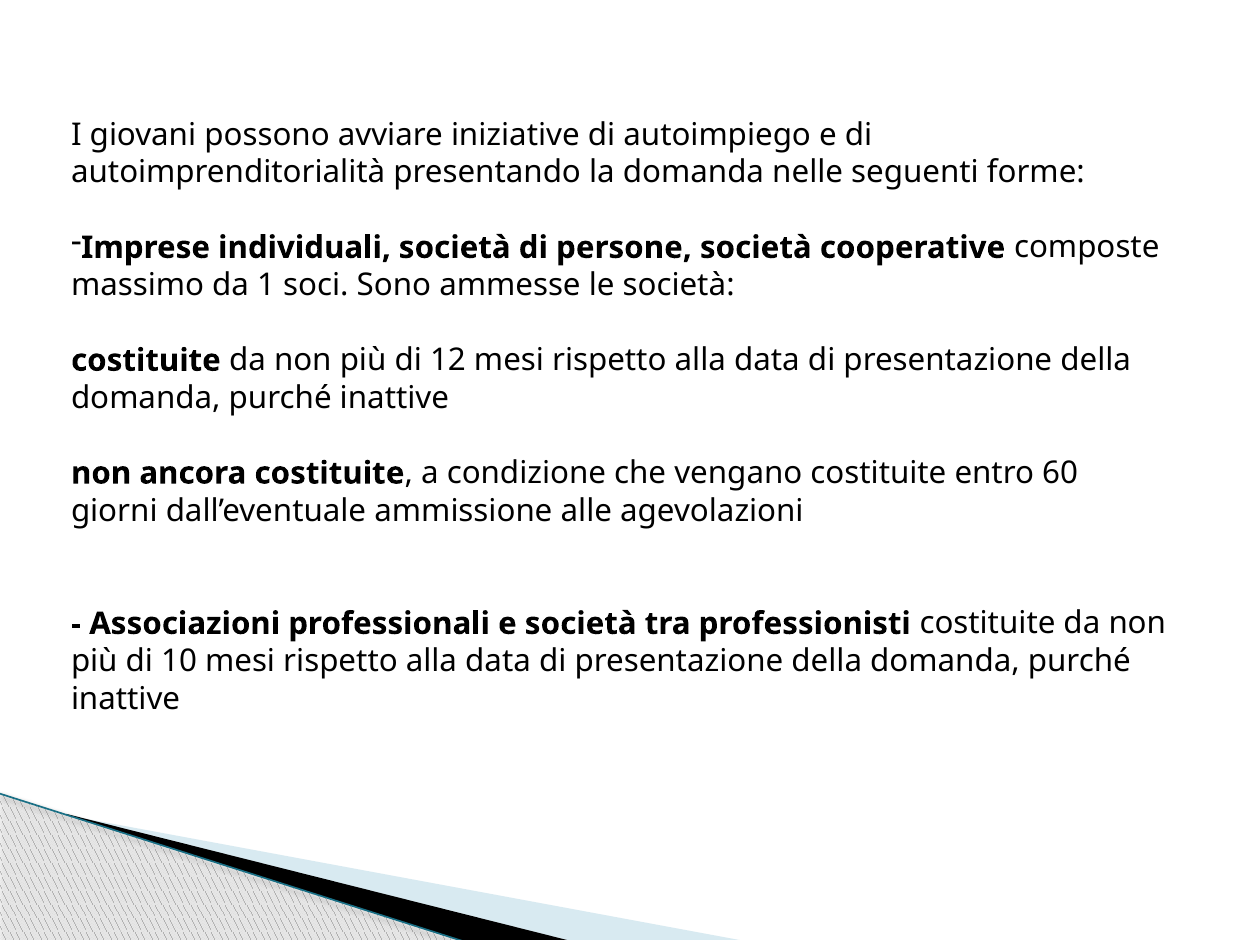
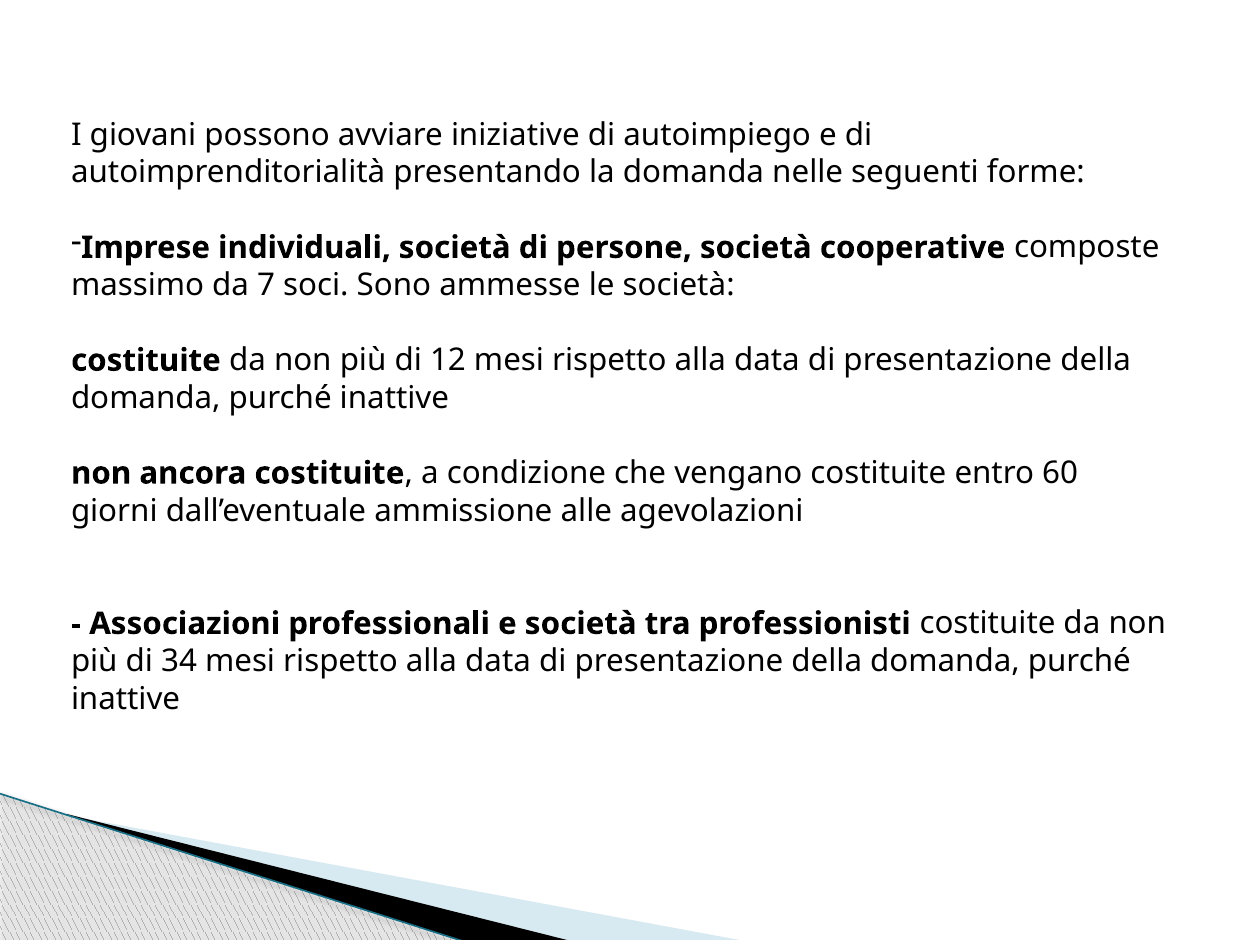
1: 1 -> 7
10: 10 -> 34
